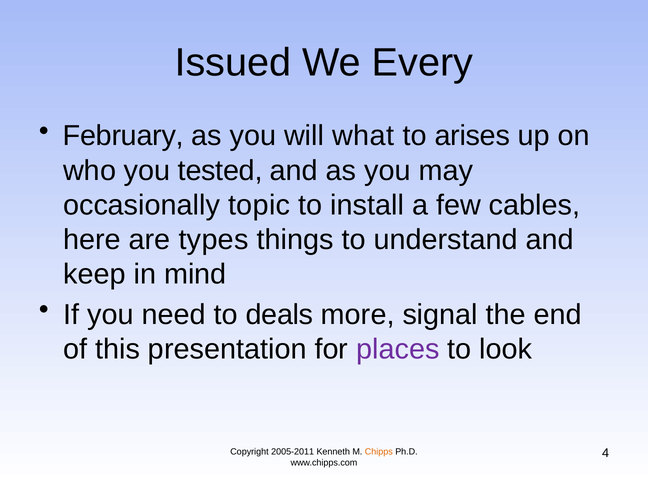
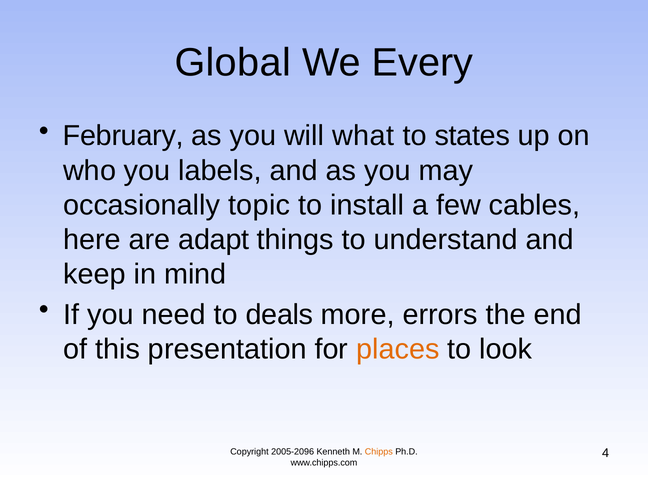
Issued: Issued -> Global
arises: arises -> states
tested: tested -> labels
types: types -> adapt
signal: signal -> errors
places colour: purple -> orange
2005-2011: 2005-2011 -> 2005-2096
